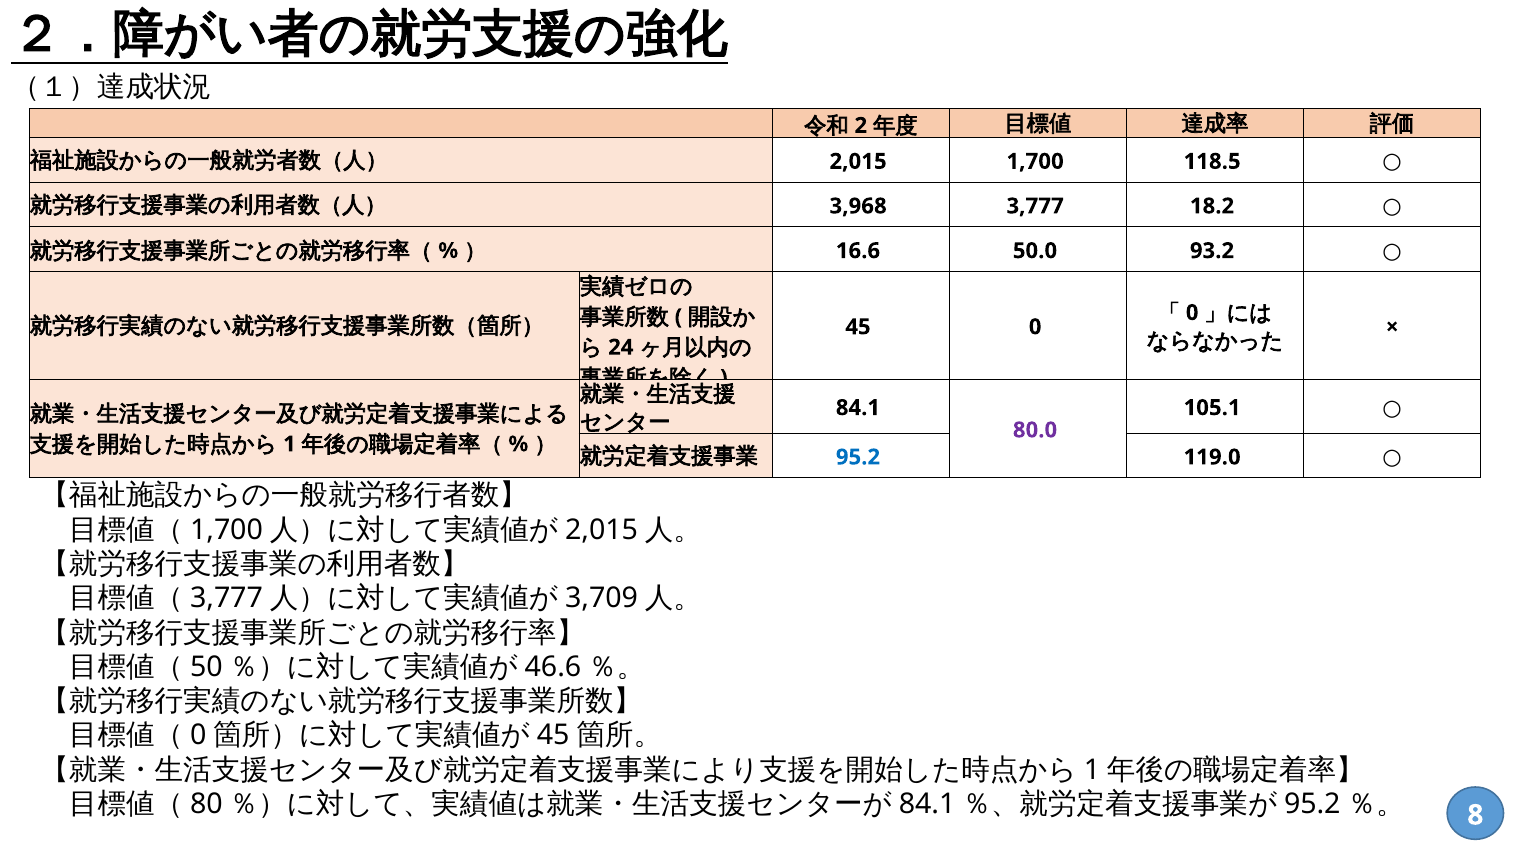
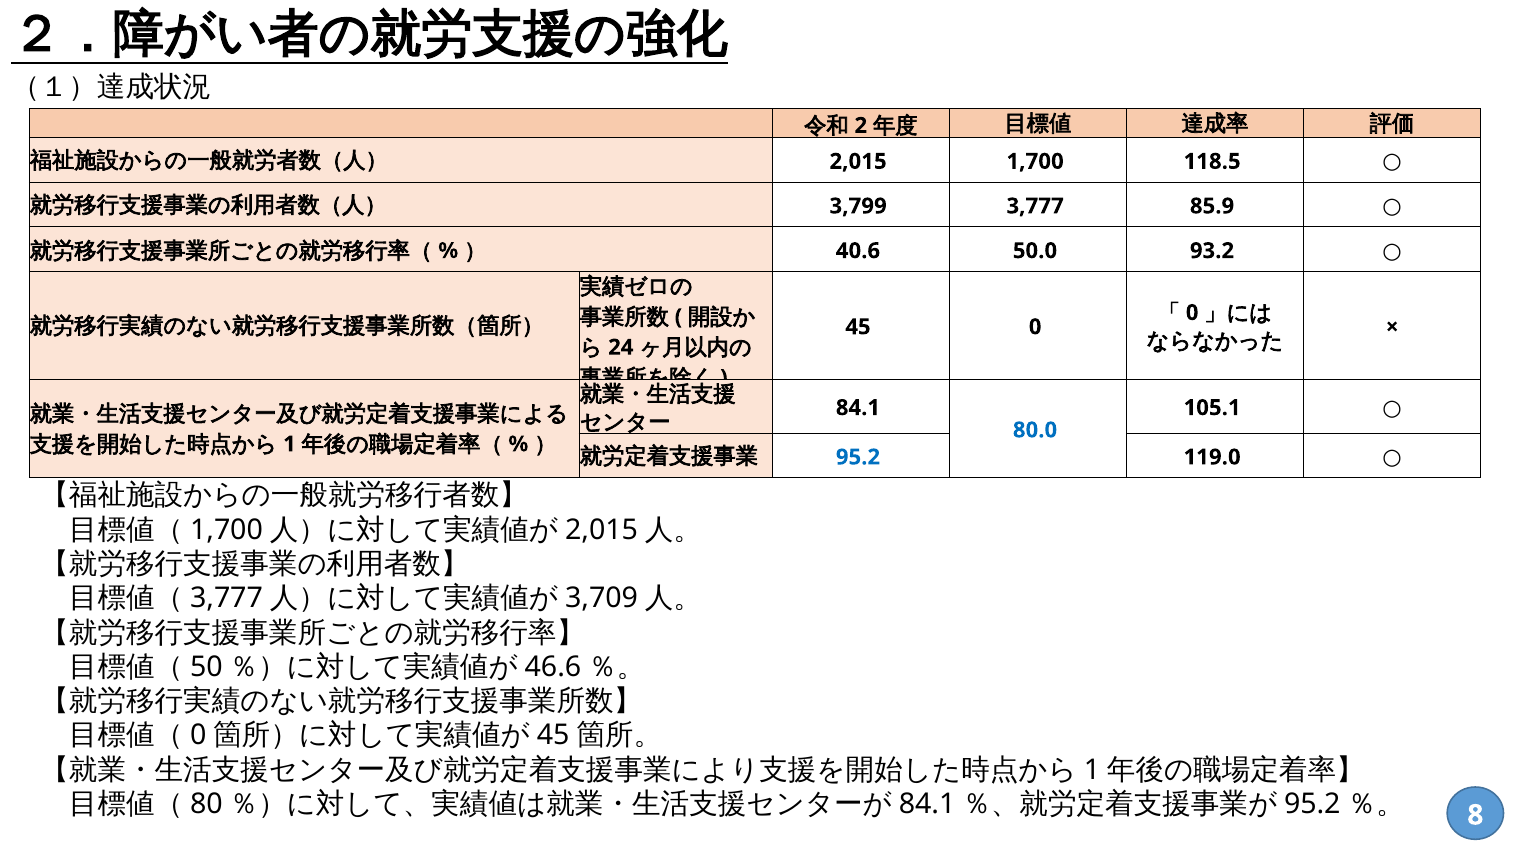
3,968: 3,968 -> 3,799
18.2: 18.2 -> 85.9
16.6: 16.6 -> 40.6
80.0 colour: purple -> blue
